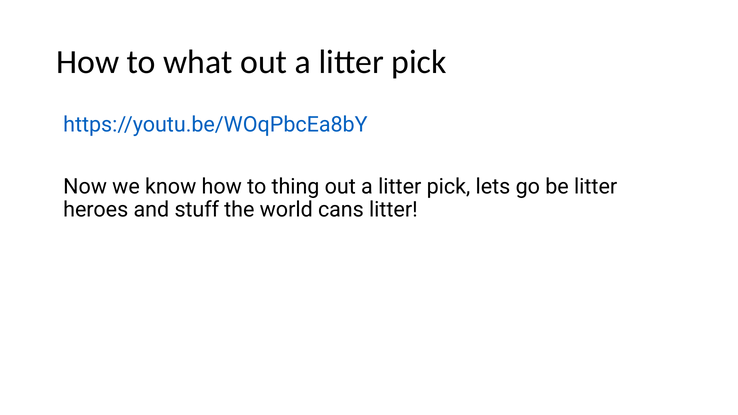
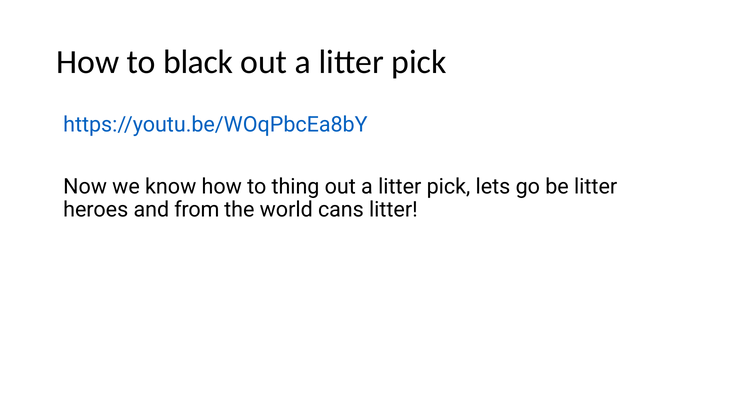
what: what -> black
stuff: stuff -> from
